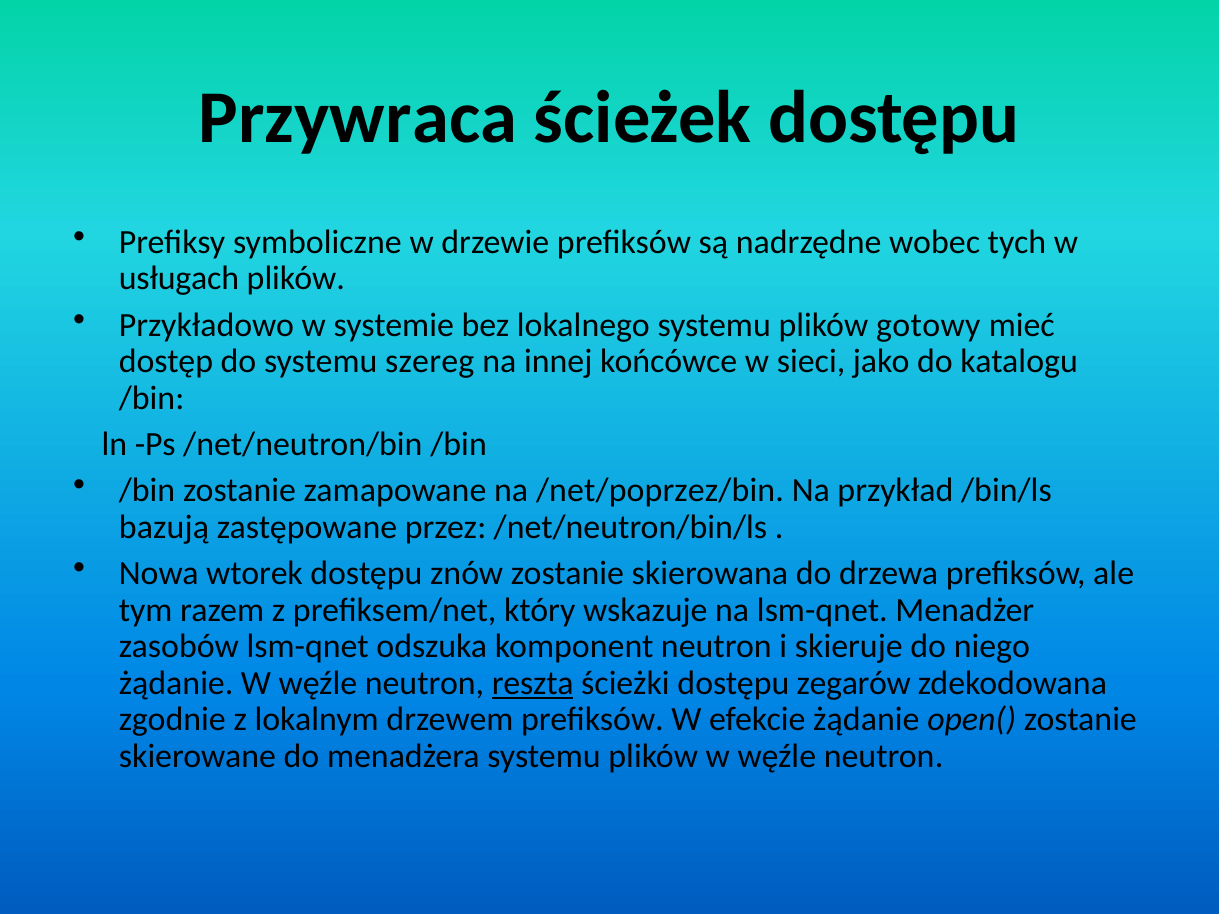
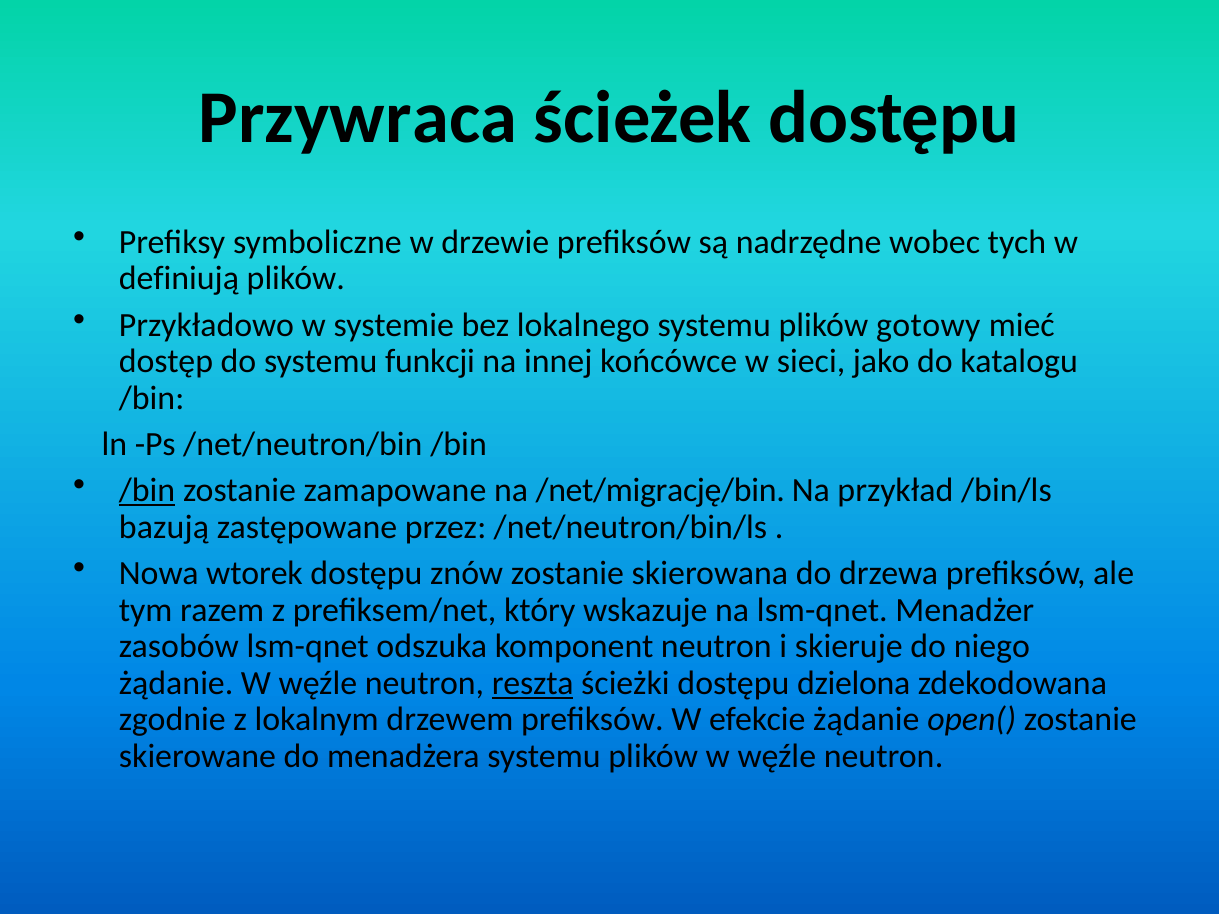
usługach: usługach -> definiują
szereg: szereg -> funkcji
/bin at (147, 491) underline: none -> present
/net/poprzez/bin: /net/poprzez/bin -> /net/migrację/bin
zegarów: zegarów -> dzielona
